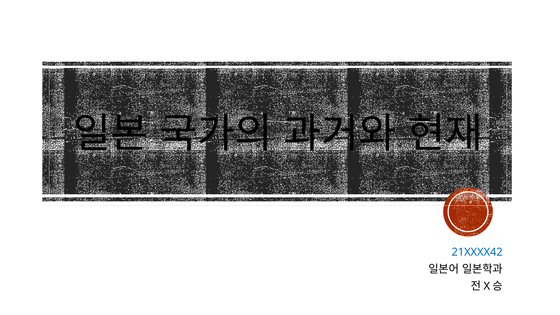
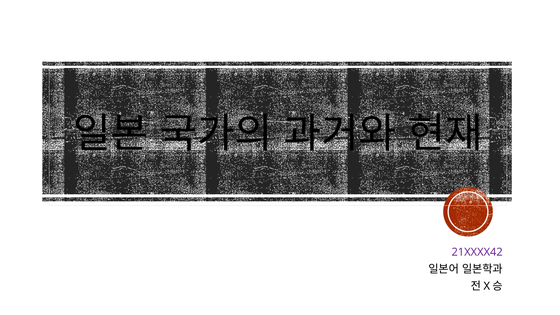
21XXXX42 colour: blue -> purple
